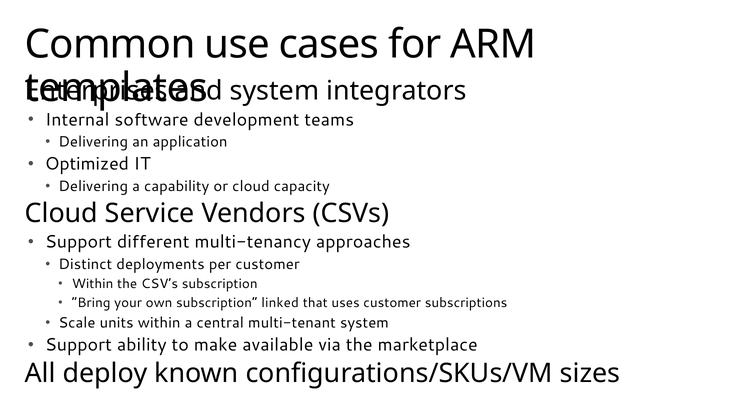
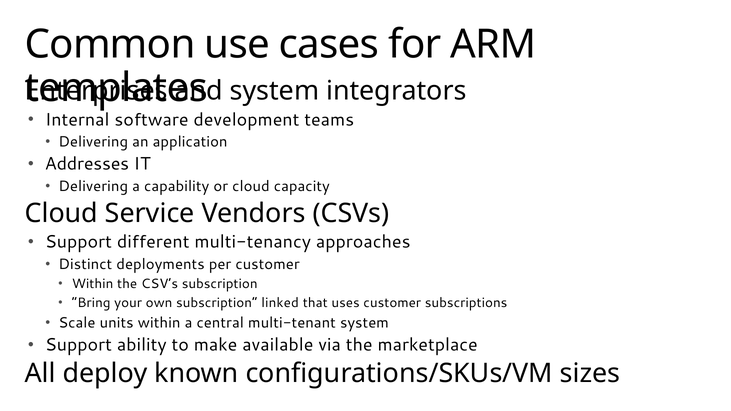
Optimized: Optimized -> Addresses
